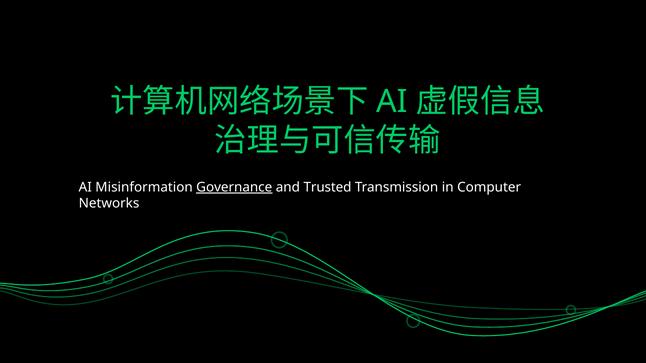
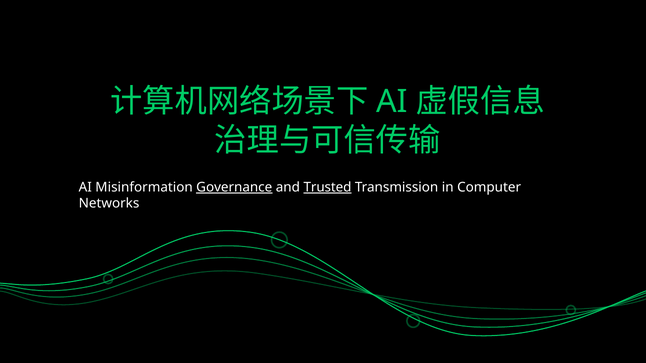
Trusted underline: none -> present
